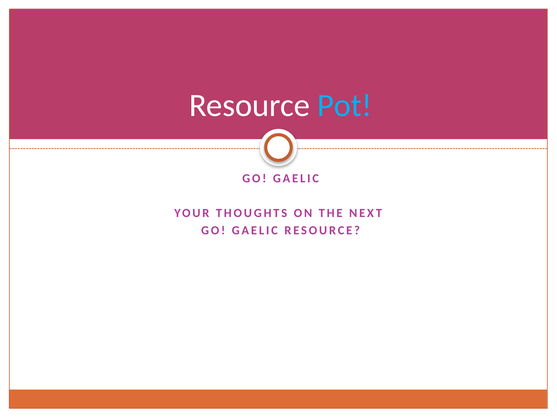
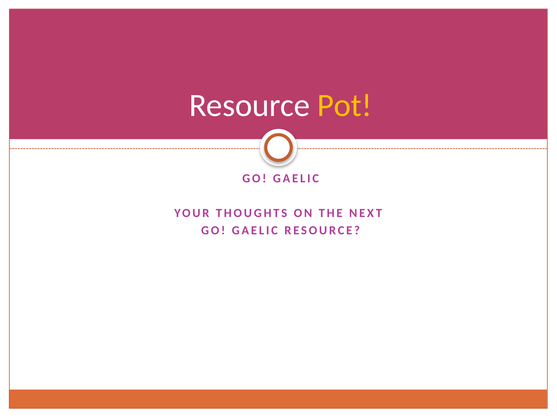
Pot colour: light blue -> yellow
